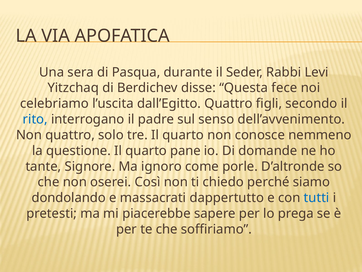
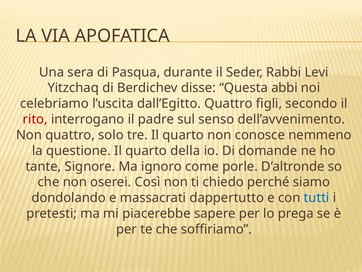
fece: fece -> abbi
rito colour: blue -> red
pane: pane -> della
